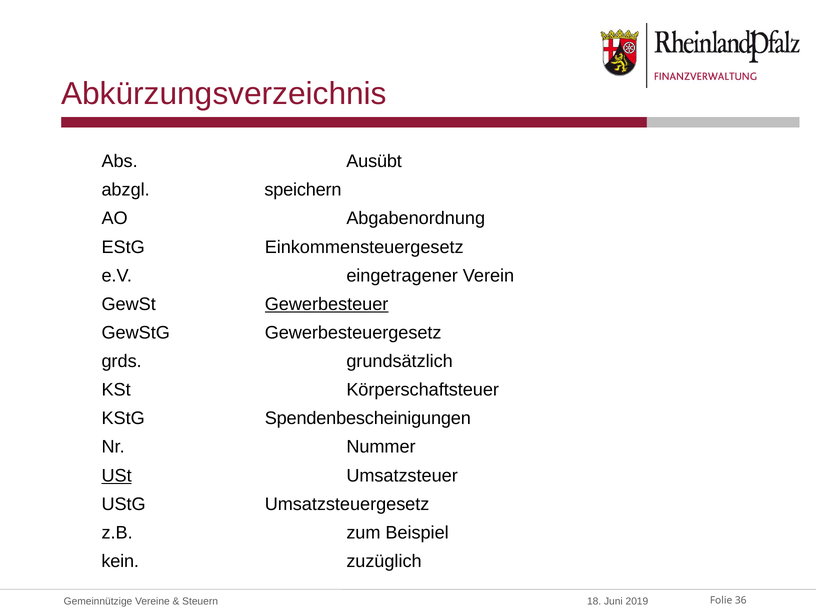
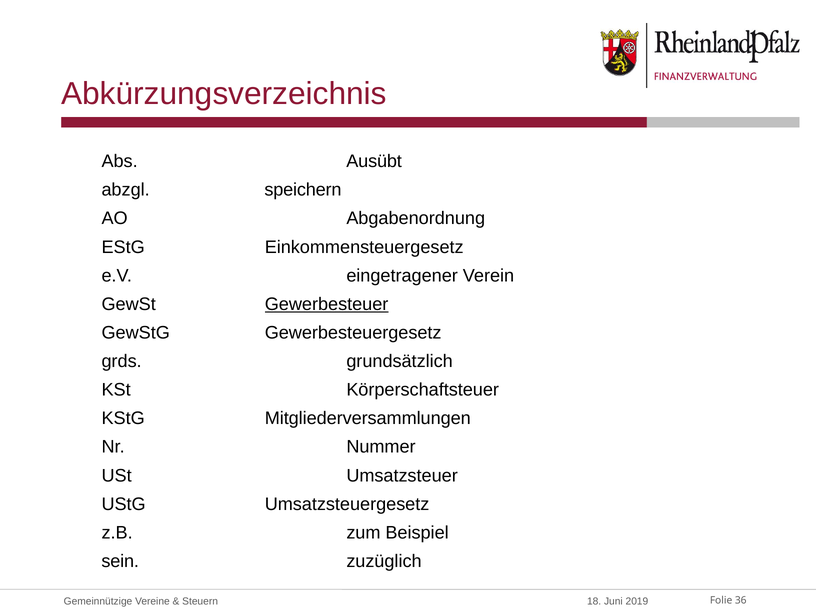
Spendenbescheinigungen: Spendenbescheinigungen -> Mitgliederversammlungen
USt underline: present -> none
kein: kein -> sein
